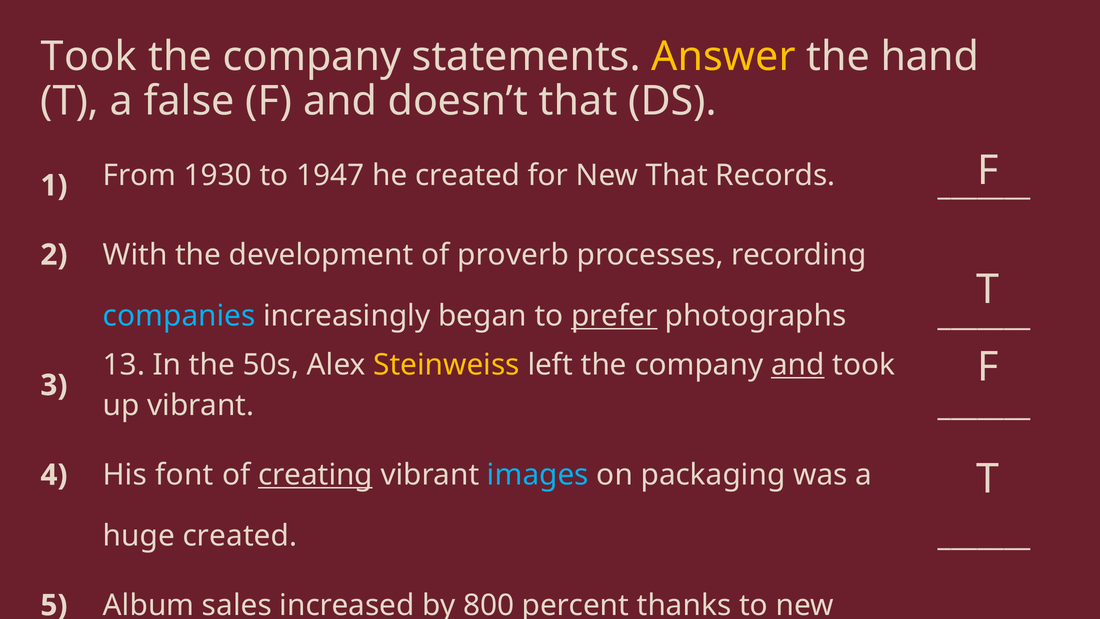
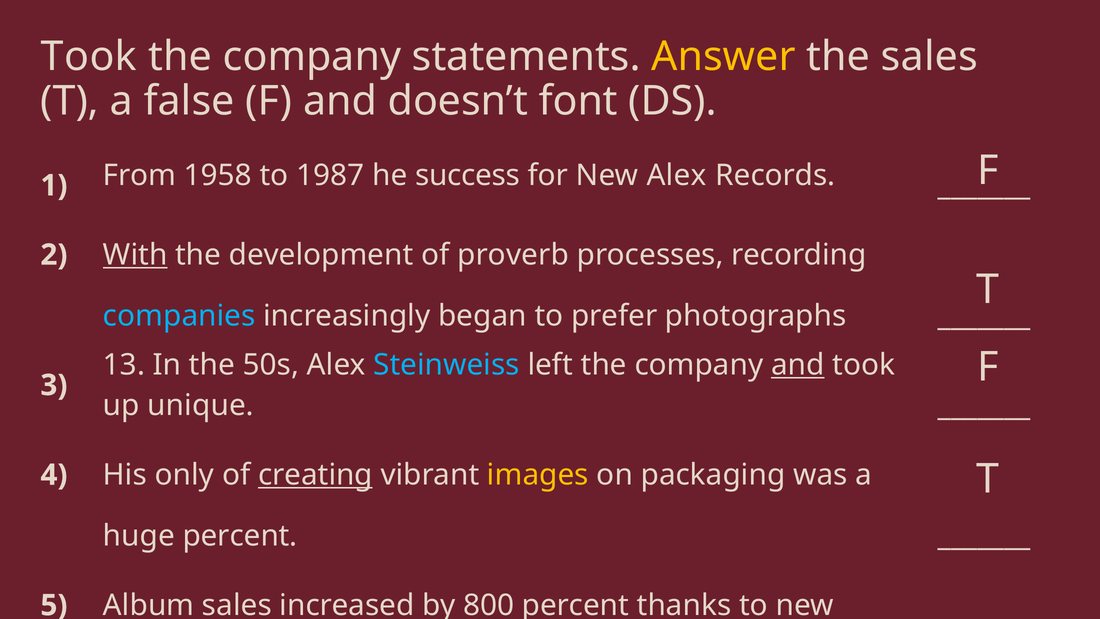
the hand: hand -> sales
doesn’t that: that -> font
1930: 1930 -> 1958
1947: 1947 -> 1987
he created: created -> success
New That: That -> Alex
With underline: none -> present
prefer underline: present -> none
Steinweiss colour: yellow -> light blue
up vibrant: vibrant -> unique
font: font -> only
images colour: light blue -> yellow
huge created: created -> percent
